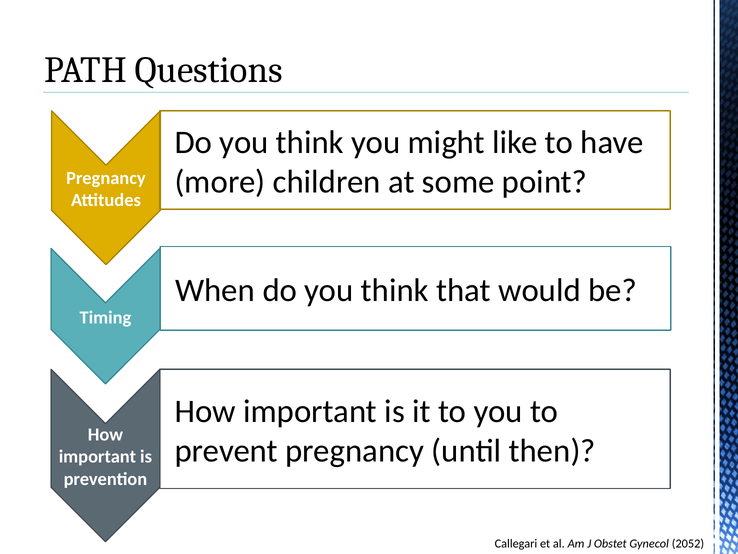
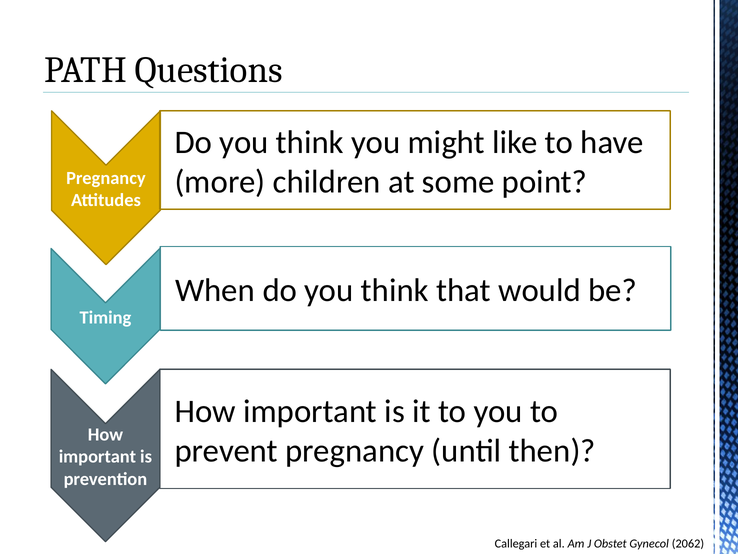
2052: 2052 -> 2062
